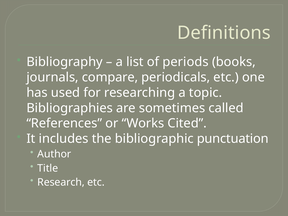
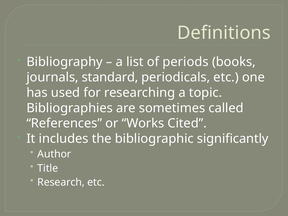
compare: compare -> standard
punctuation: punctuation -> significantly
